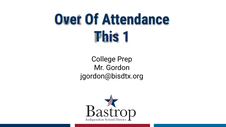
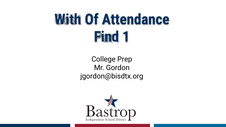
Over: Over -> With
This: This -> Find
